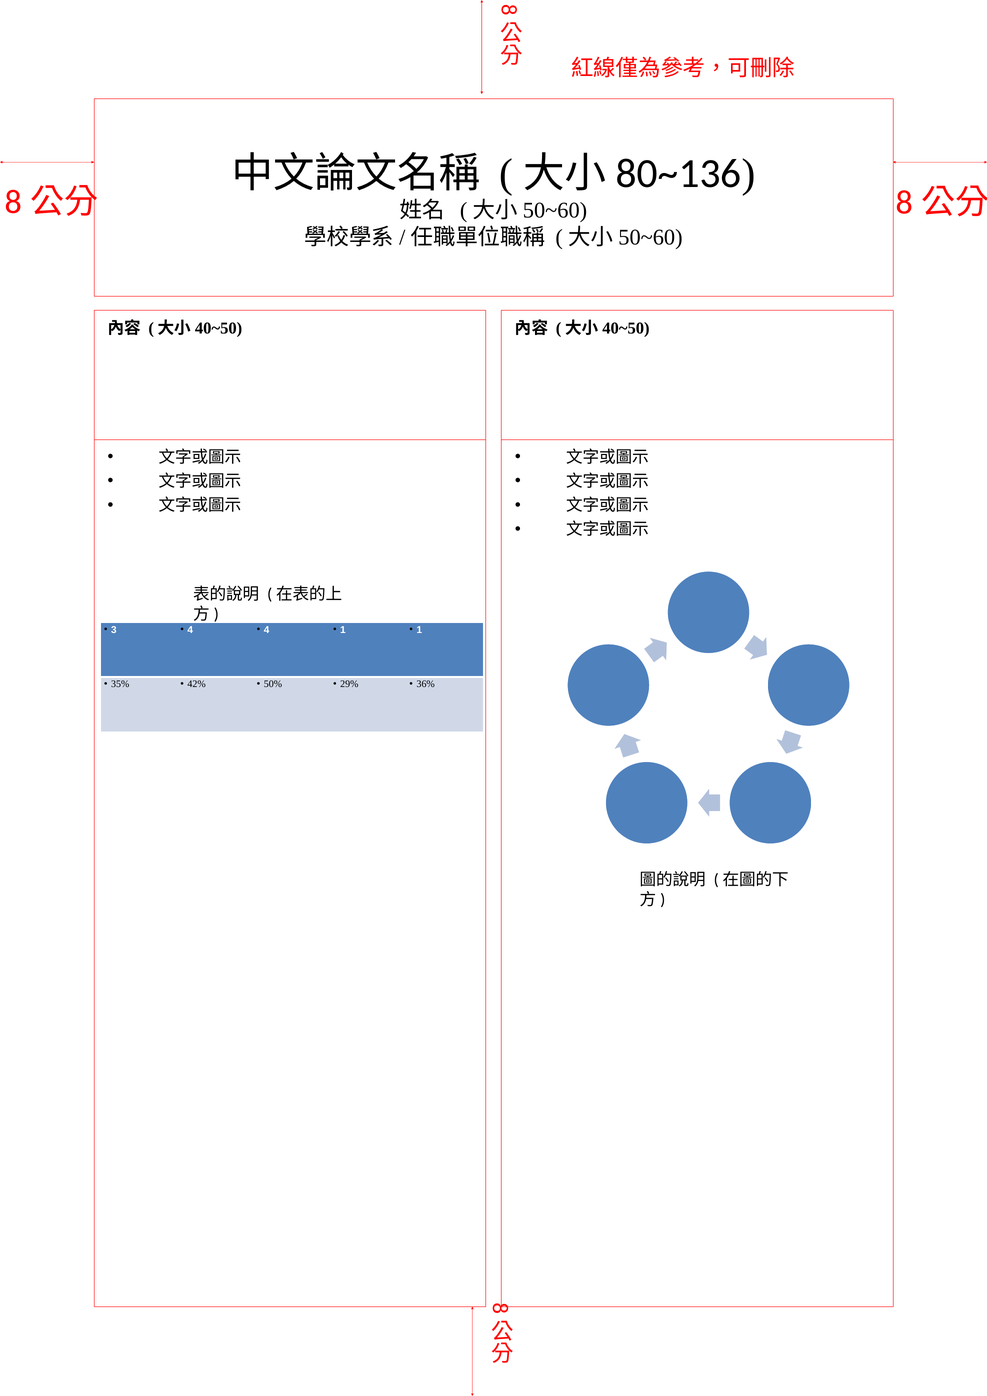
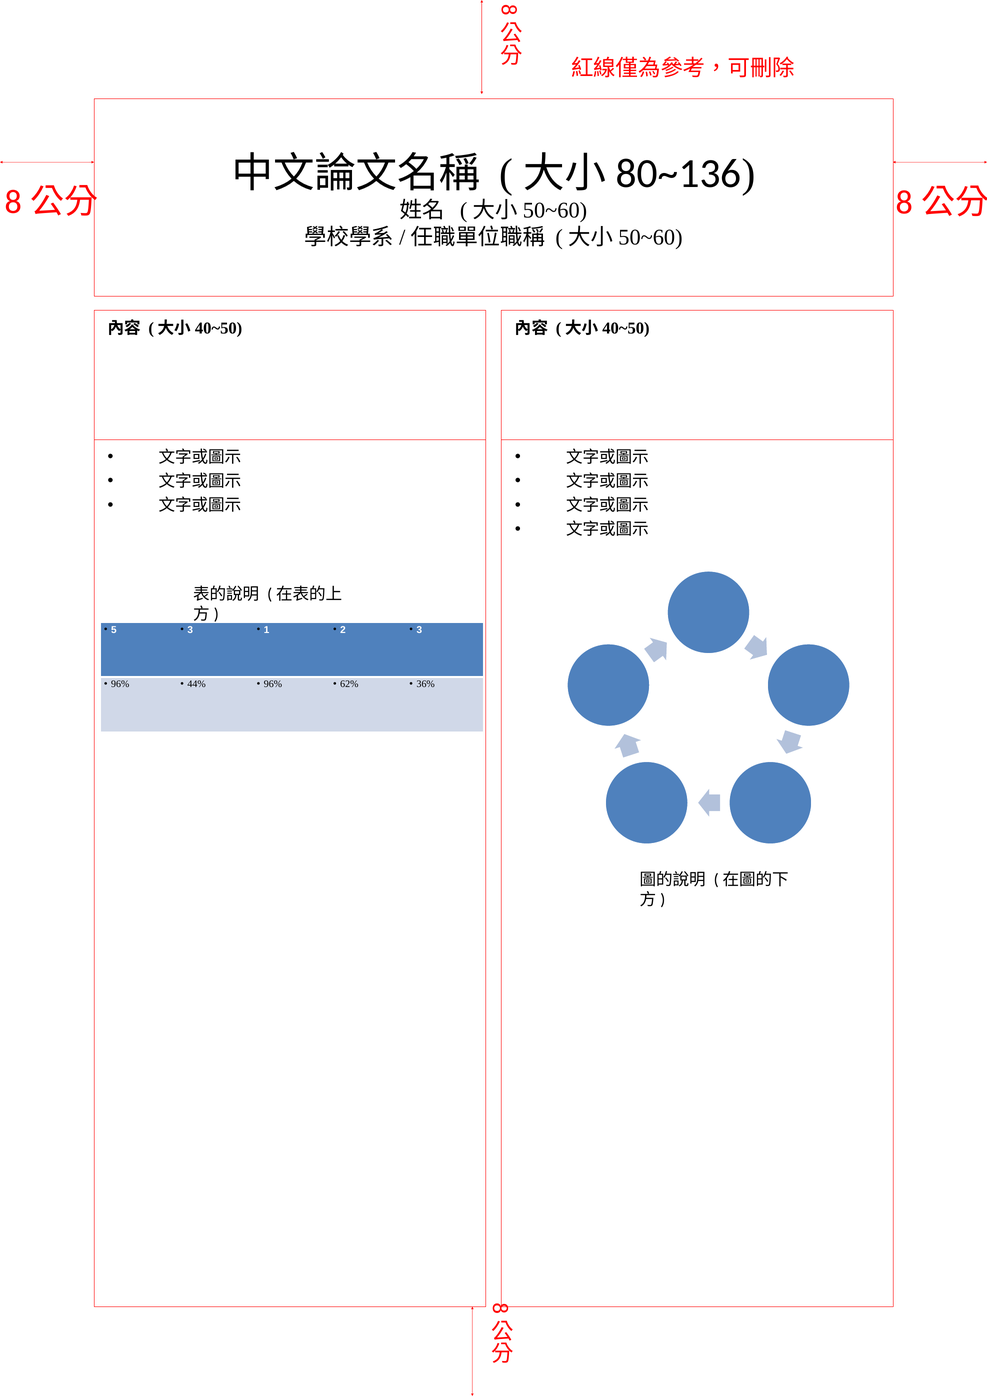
3: 3 -> 5
4 at (190, 630): 4 -> 3
4 at (267, 630): 4 -> 1
1 at (343, 630): 1 -> 2
1 at (419, 630): 1 -> 3
35% at (120, 684): 35% -> 96%
42%: 42% -> 44%
50% at (273, 684): 50% -> 96%
29%: 29% -> 62%
